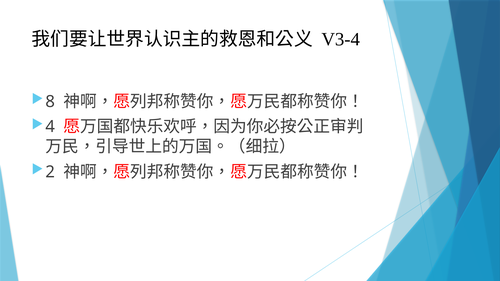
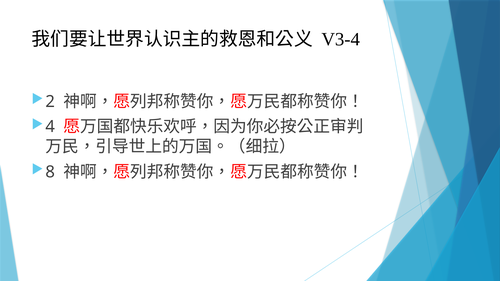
8: 8 -> 2
2: 2 -> 8
